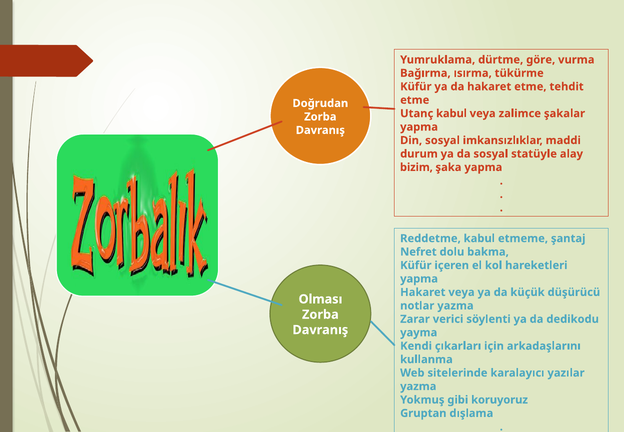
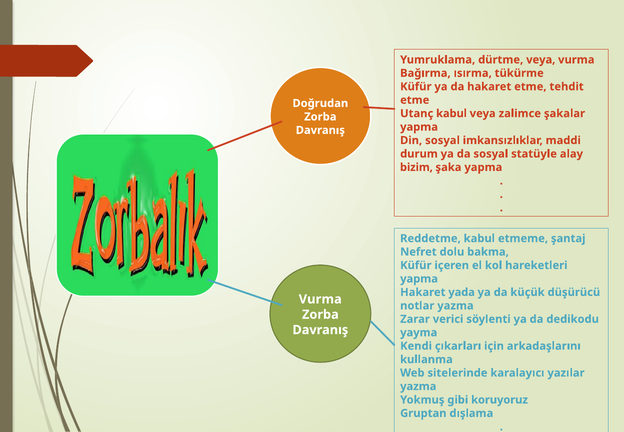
dürtme göre: göre -> veya
Hakaret veya: veya -> yada
Olması at (320, 299): Olması -> Vurma
